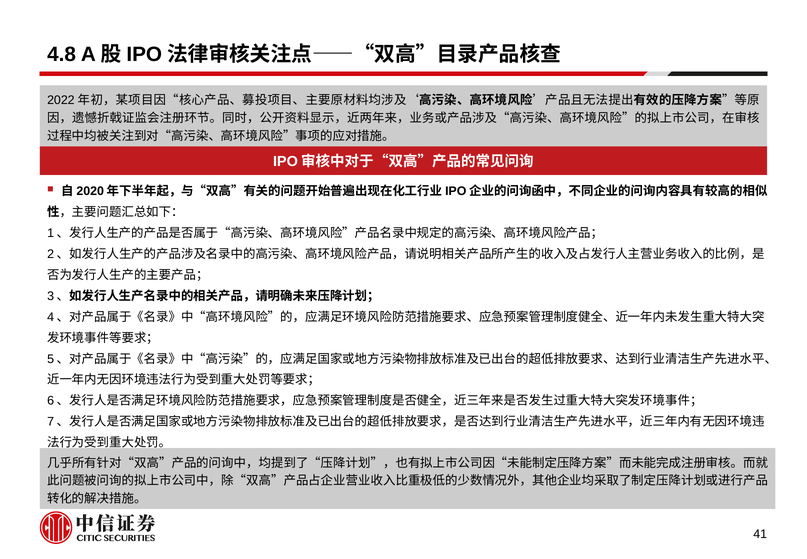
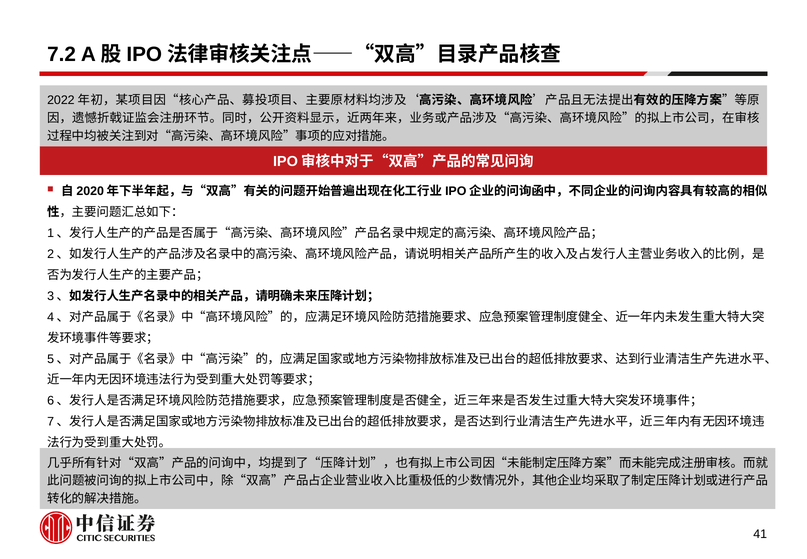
4.8: 4.8 -> 7.2
